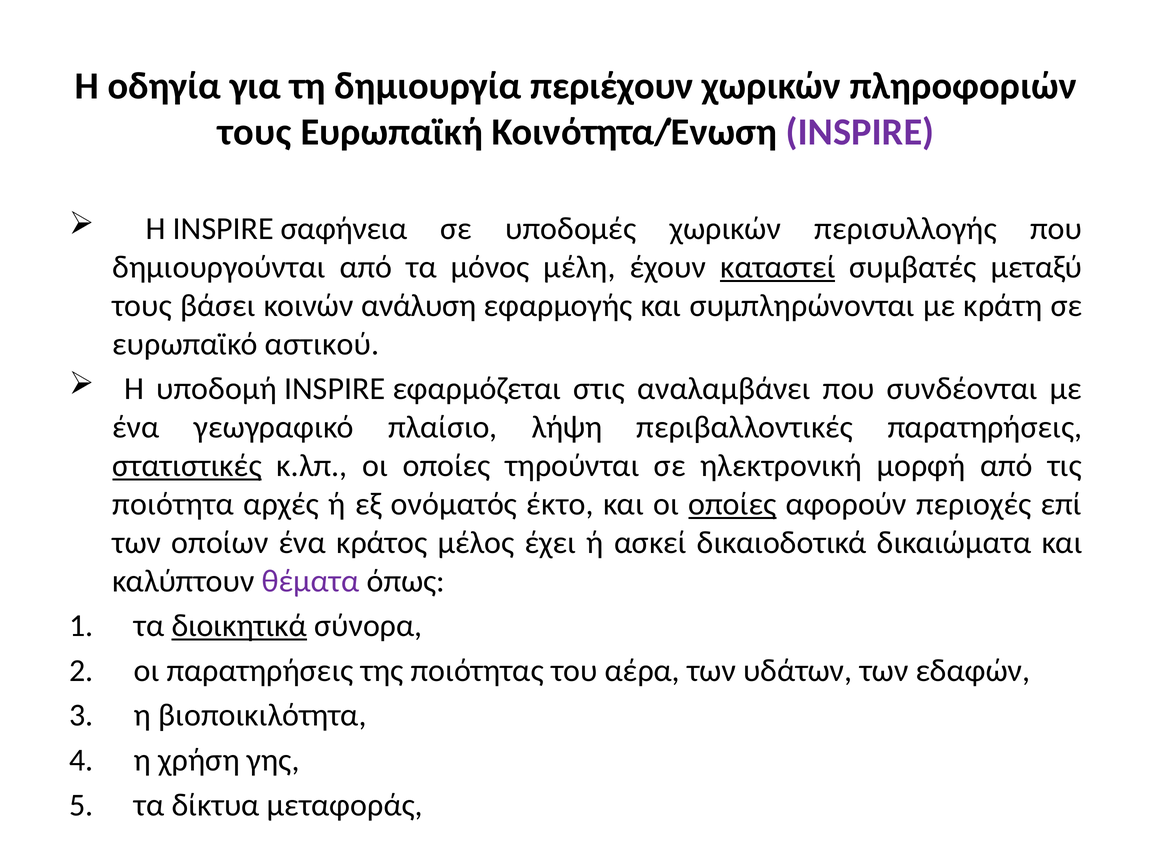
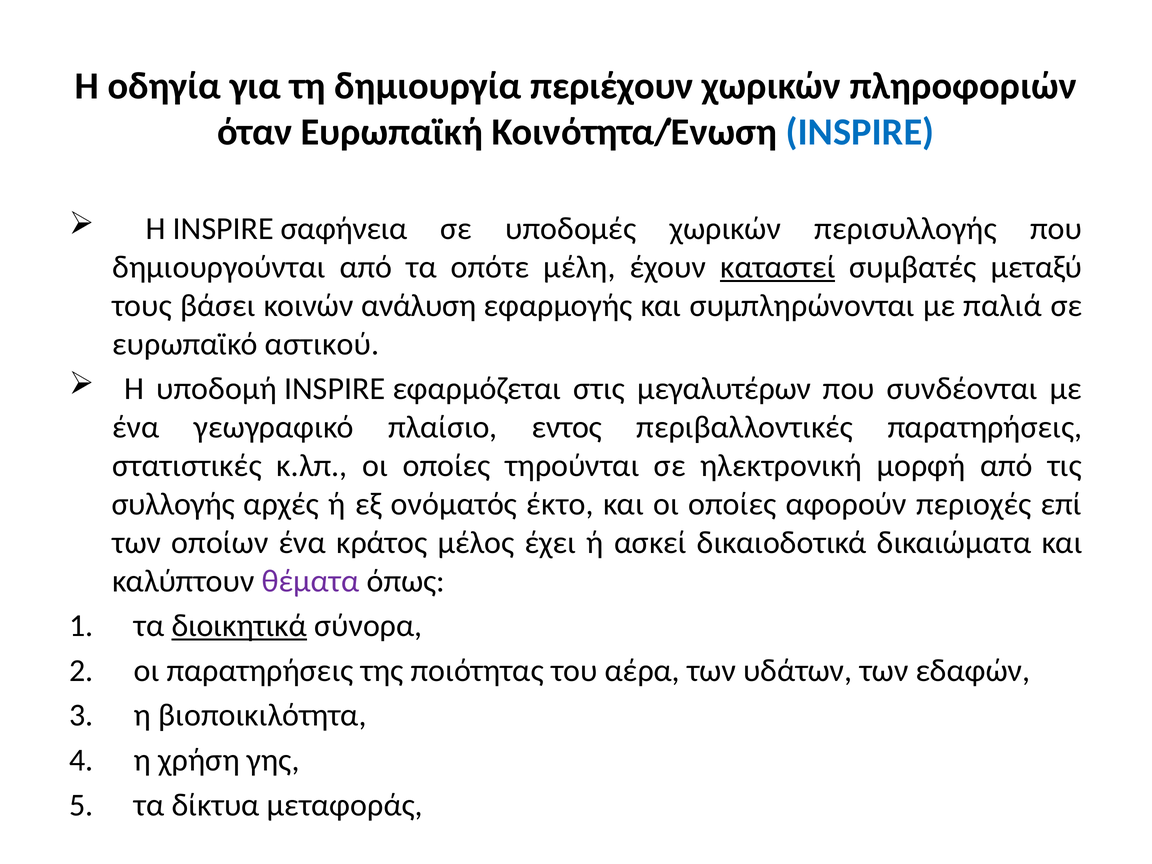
τους at (255, 132): τους -> όταν
INSPIRE at (860, 132) colour: purple -> blue
μόνος: μόνος -> οπότε
κράτη: κράτη -> παλιά
αναλαμβάνει: αναλαμβάνει -> μεγαλυτέρων
λήψη: λήψη -> εντος
στατιστικές underline: present -> none
ποιότητα: ποιότητα -> συλλογής
οποίες at (732, 504) underline: present -> none
